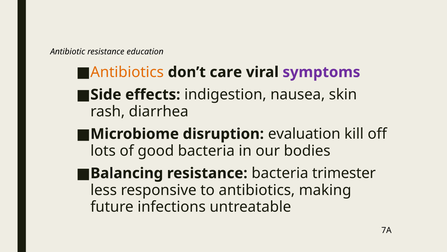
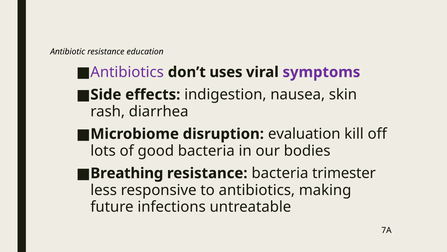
Antibiotics at (127, 72) colour: orange -> purple
care: care -> uses
Balancing: Balancing -> Breathing
